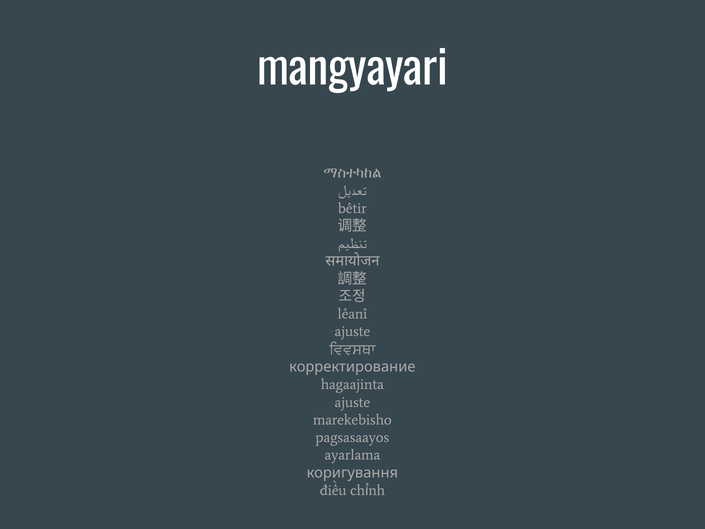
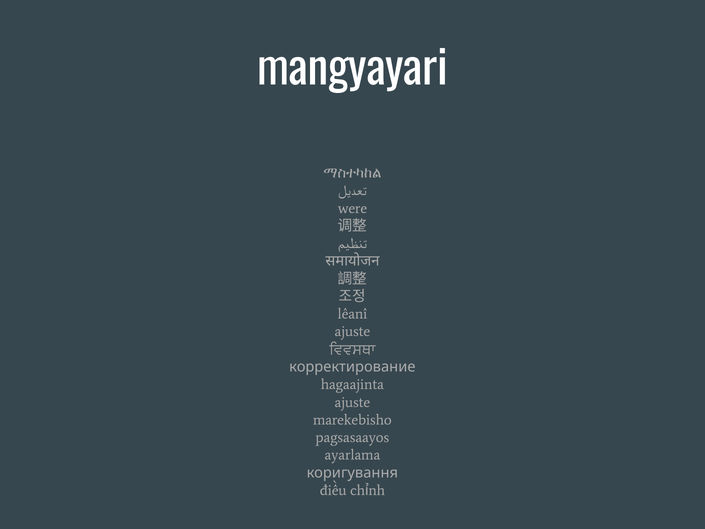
bêtir: bêtir -> were
